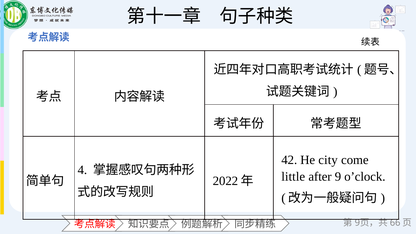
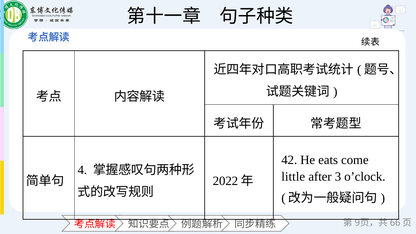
city: city -> eats
9: 9 -> 3
